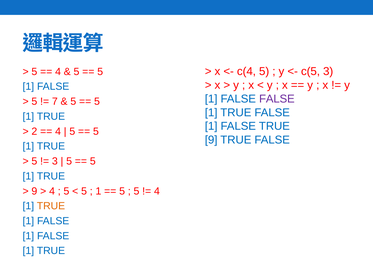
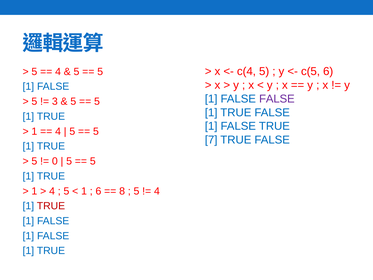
c(5 3: 3 -> 6
7: 7 -> 3
2 at (34, 131): 2 -> 1
9 at (211, 140): 9 -> 7
3 at (55, 161): 3 -> 0
9 at (34, 191): 9 -> 1
5 at (84, 191): 5 -> 1
1 at (98, 191): 1 -> 6
5 at (122, 191): 5 -> 8
TRUE at (51, 206) colour: orange -> red
